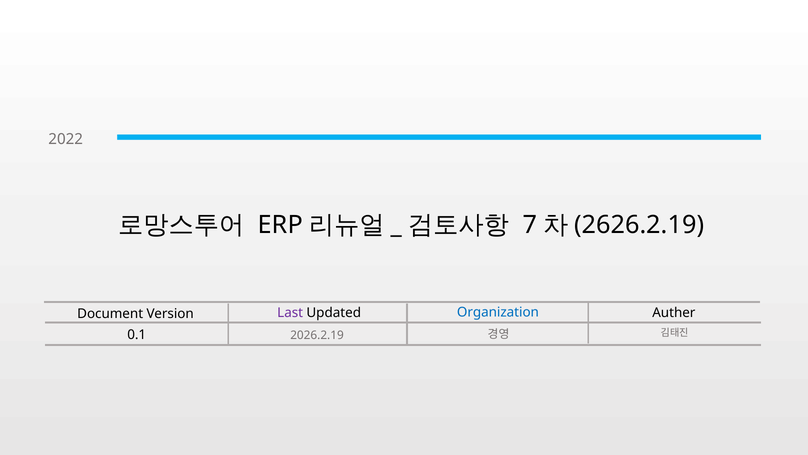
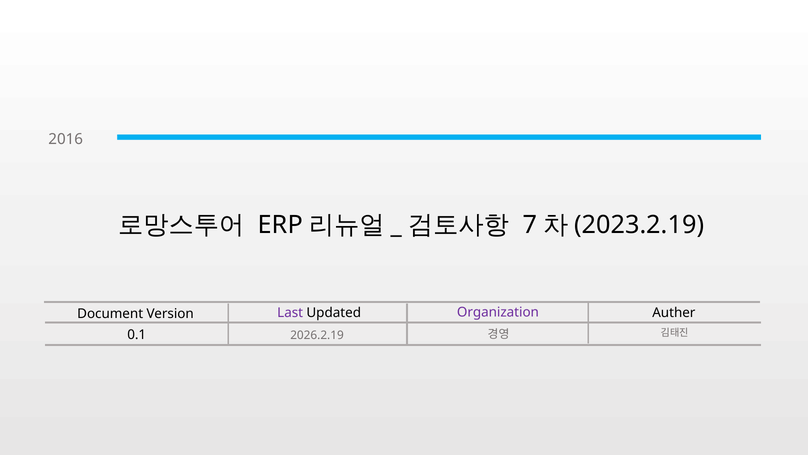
2022: 2022 -> 2016
2626.2.19: 2626.2.19 -> 2023.2.19
Organization colour: blue -> purple
